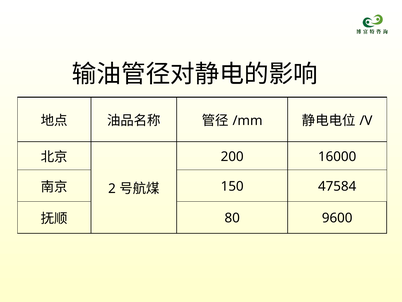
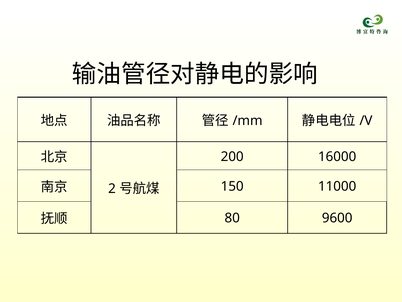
47584: 47584 -> 11000
